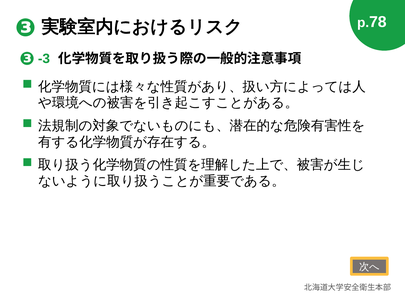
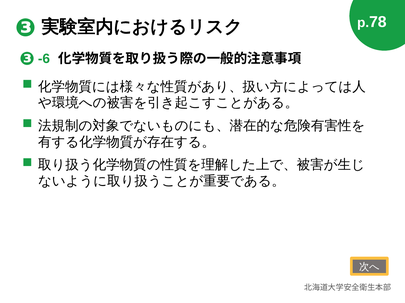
-3: -3 -> -6
